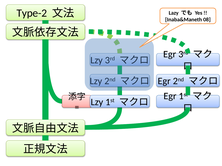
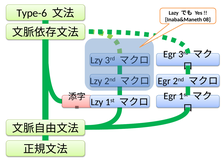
Type-2: Type-2 -> Type-6
